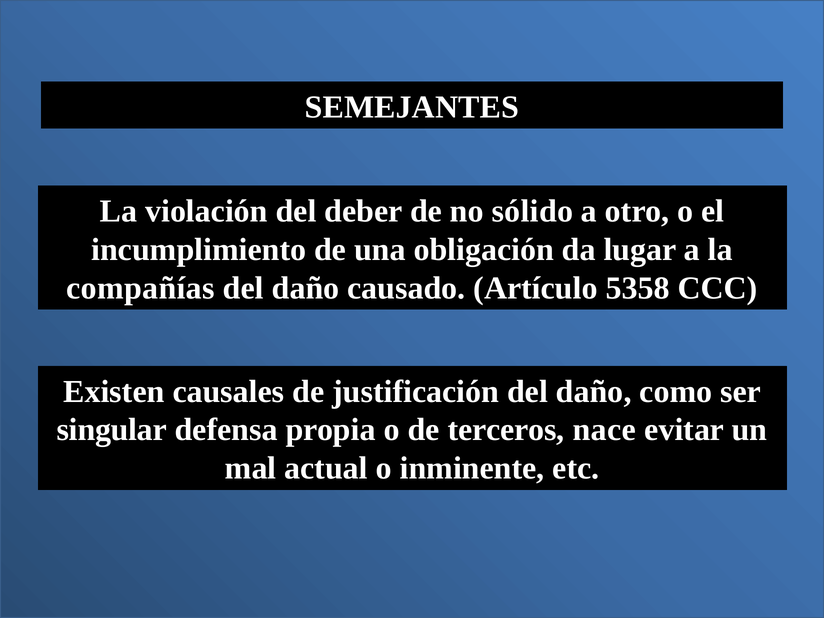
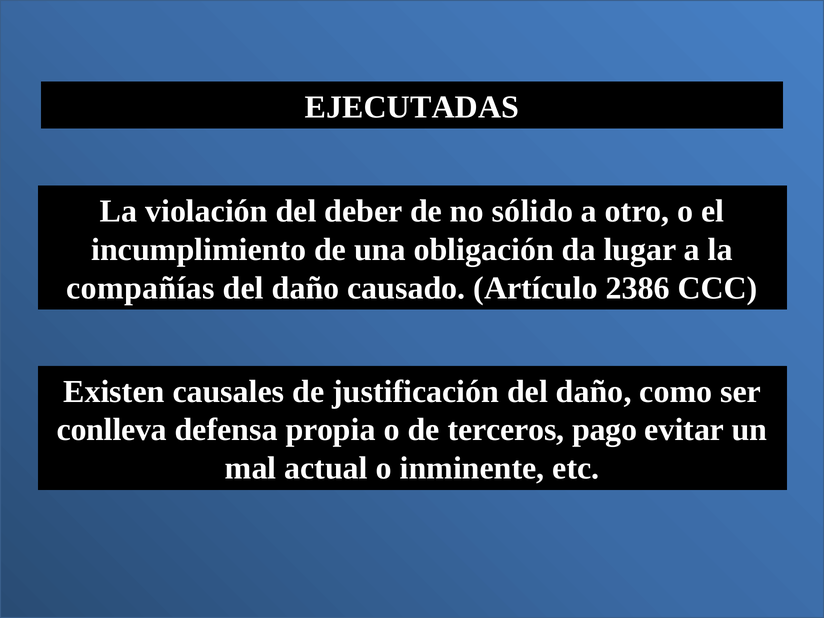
SEMEJANTES: SEMEJANTES -> EJECUTADAS
5358: 5358 -> 2386
singular: singular -> conlleva
nace: nace -> pago
